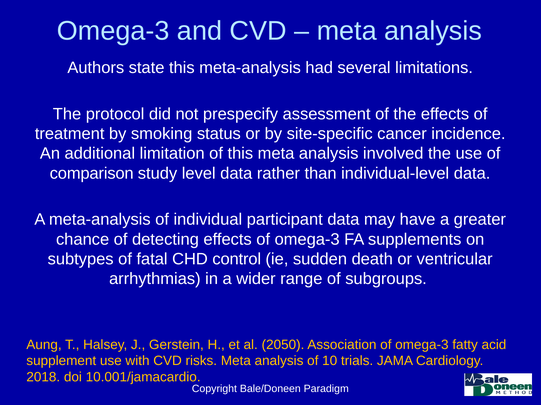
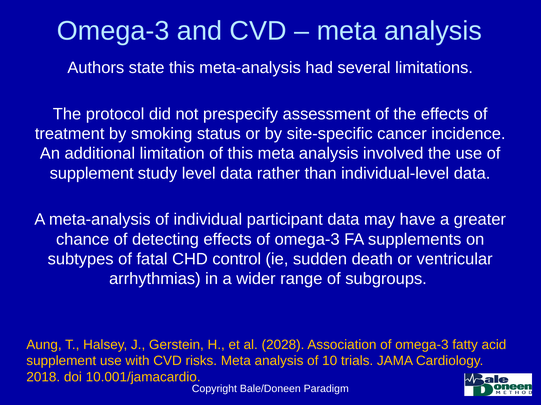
comparison at (92, 174): comparison -> supplement
2050: 2050 -> 2028
